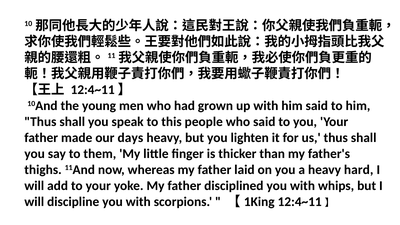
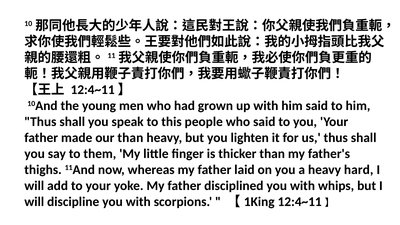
our days: days -> than
